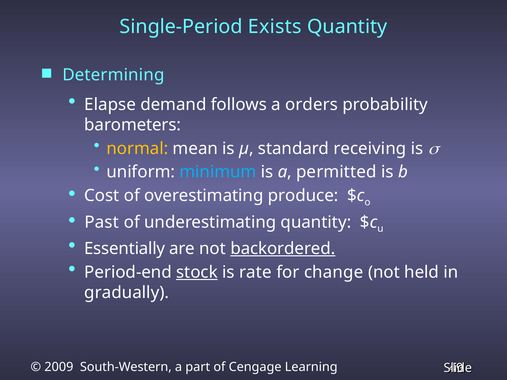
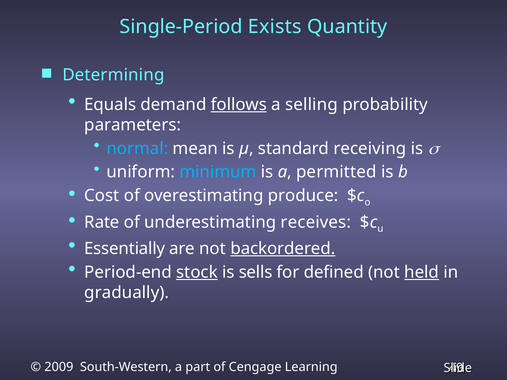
Elapse: Elapse -> Equals
follows underline: none -> present
orders: orders -> selling
barometers: barometers -> parameters
normal colour: yellow -> light blue
Past: Past -> Rate
underestimating quantity: quantity -> receives
rate: rate -> sells
change: change -> defined
held underline: none -> present
